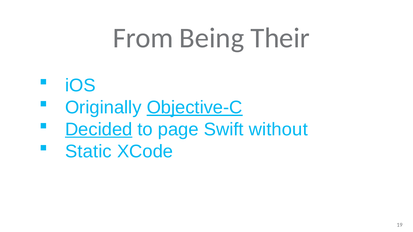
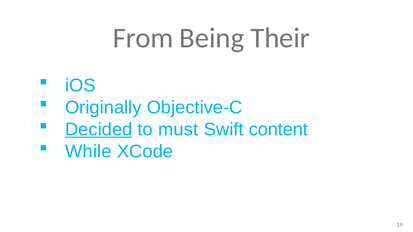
Objective-C underline: present -> none
page: page -> must
without: without -> content
Static: Static -> While
